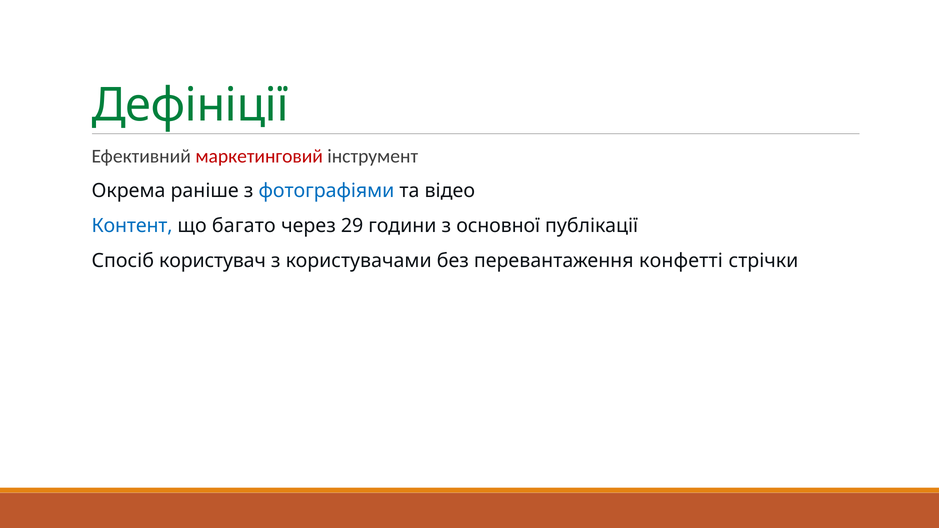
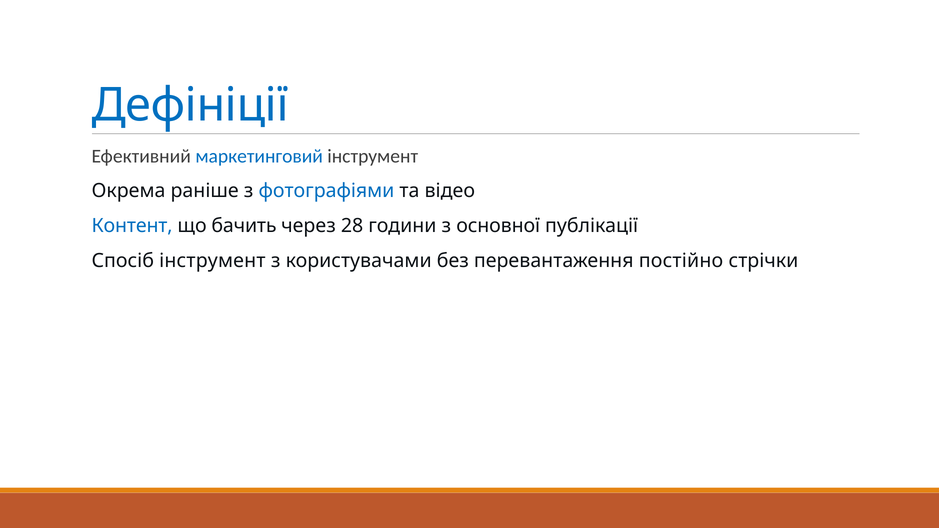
Дефініції colour: green -> blue
маркетинговий colour: red -> blue
багато: багато -> бачить
29: 29 -> 28
Спосіб користувач: користувач -> інструмент
конфетті: конфетті -> постійно
